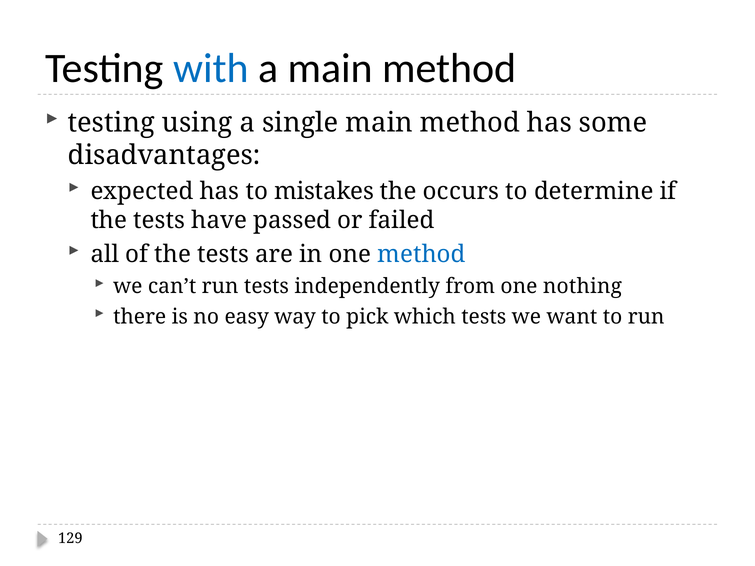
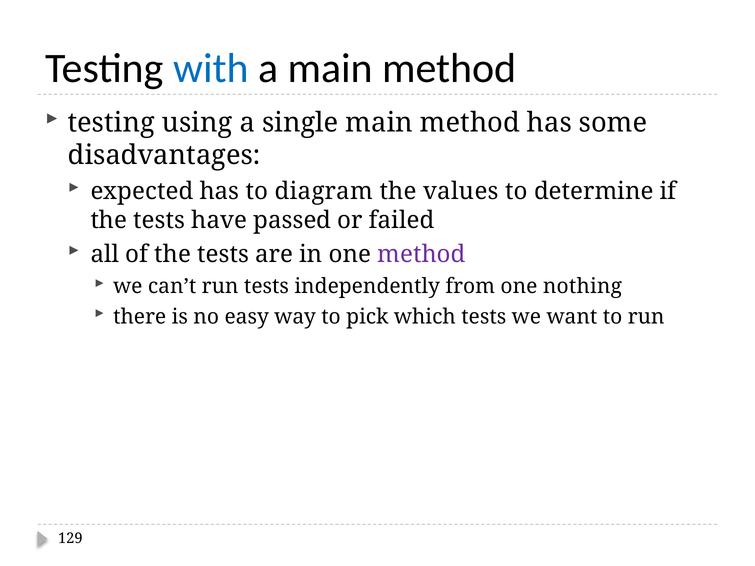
mistakes: mistakes -> diagram
occurs: occurs -> values
method at (422, 254) colour: blue -> purple
